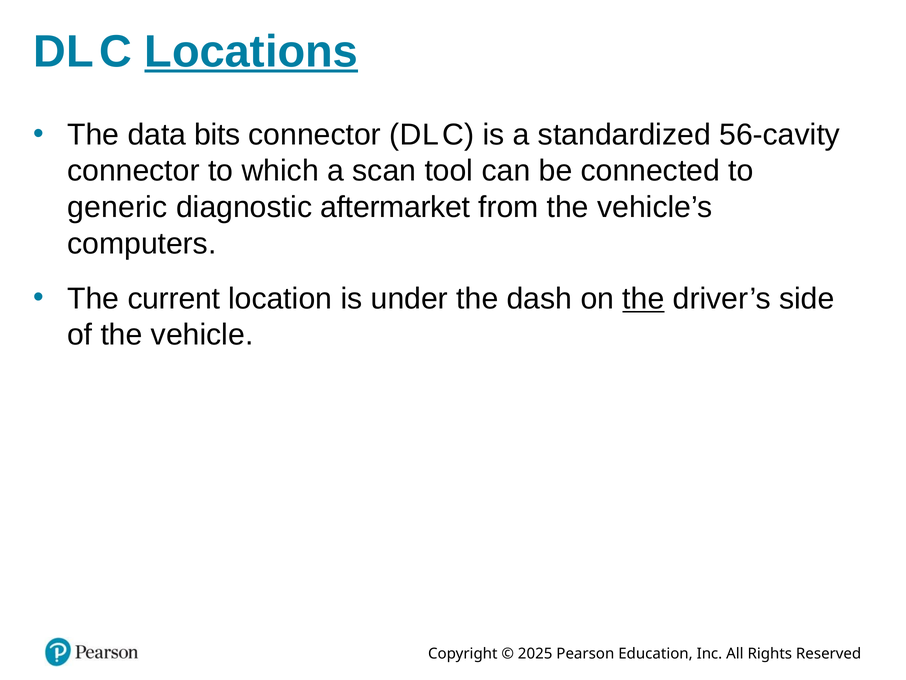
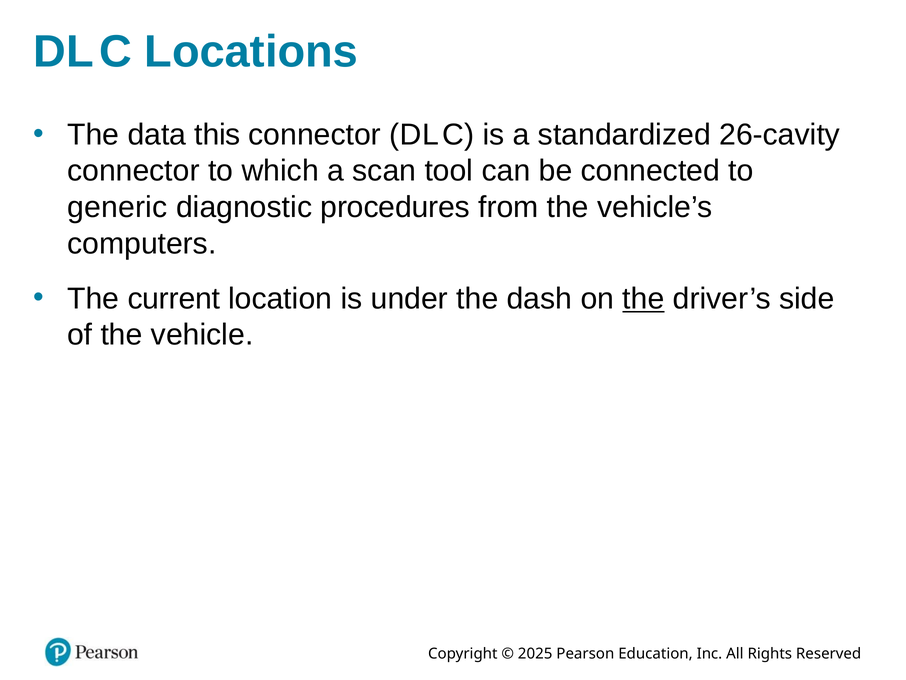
Locations underline: present -> none
bits: bits -> this
56-cavity: 56-cavity -> 26-cavity
aftermarket: aftermarket -> procedures
